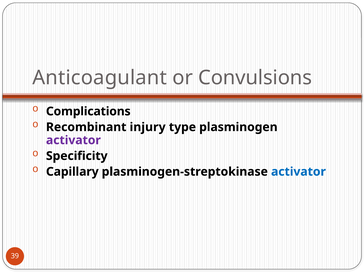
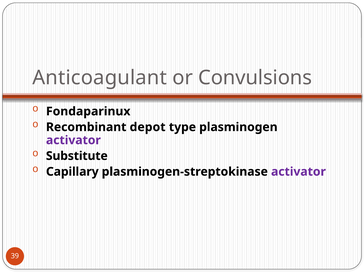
Complications: Complications -> Fondaparinux
injury: injury -> depot
Specificity: Specificity -> Substitute
activator at (298, 172) colour: blue -> purple
